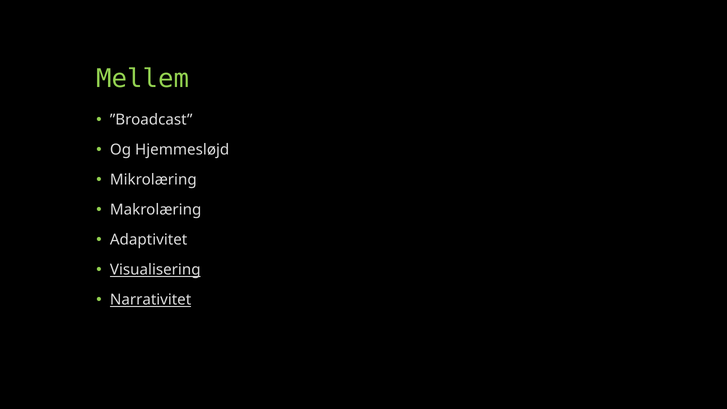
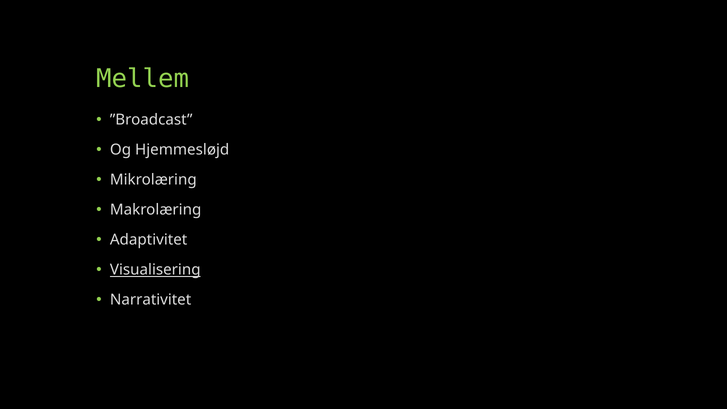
Narrativitet underline: present -> none
